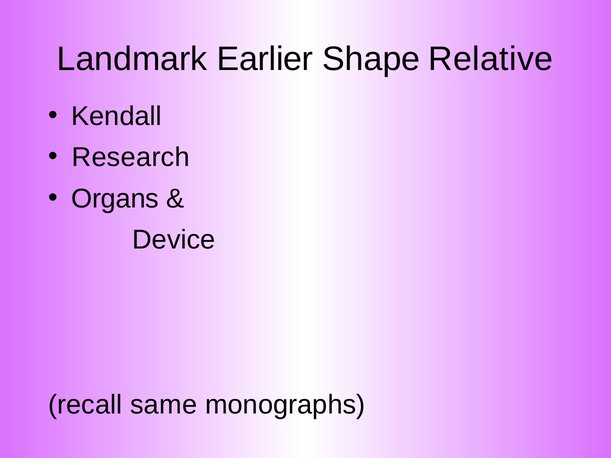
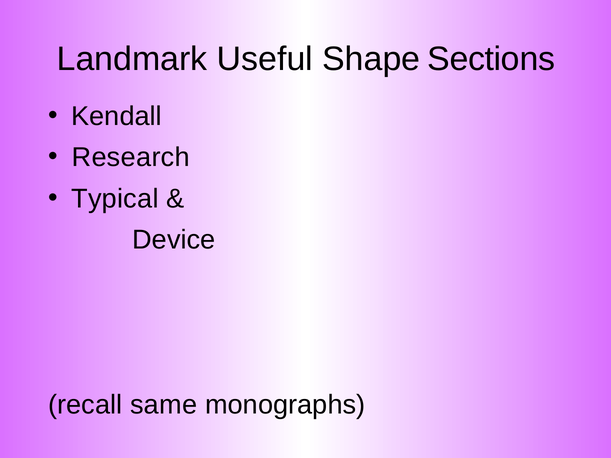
Earlier: Earlier -> Useful
Relative: Relative -> Sections
Organs: Organs -> Typical
